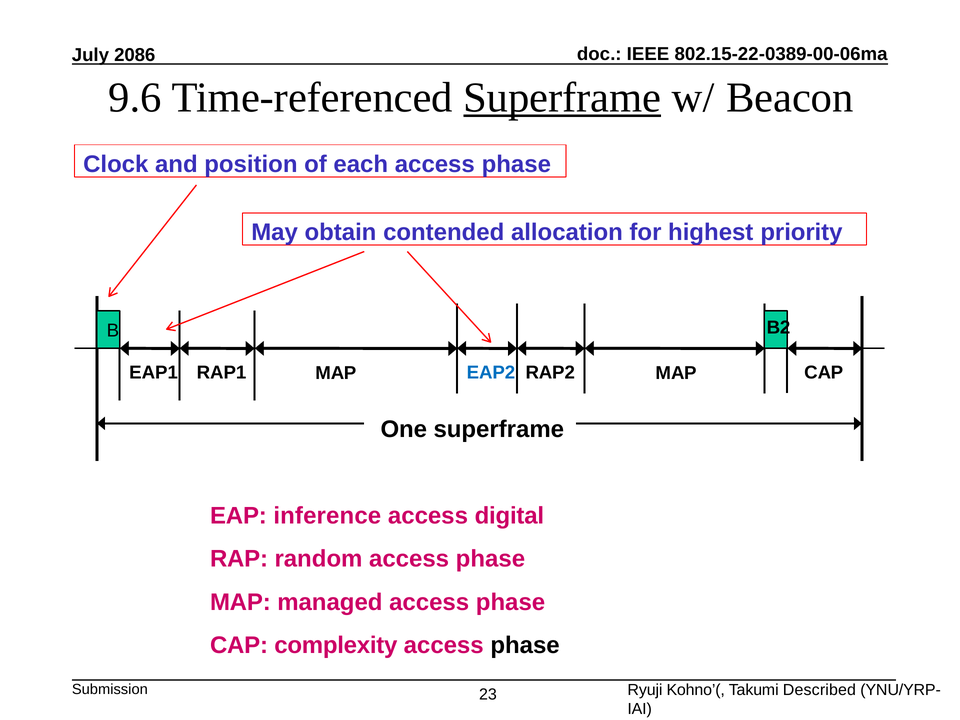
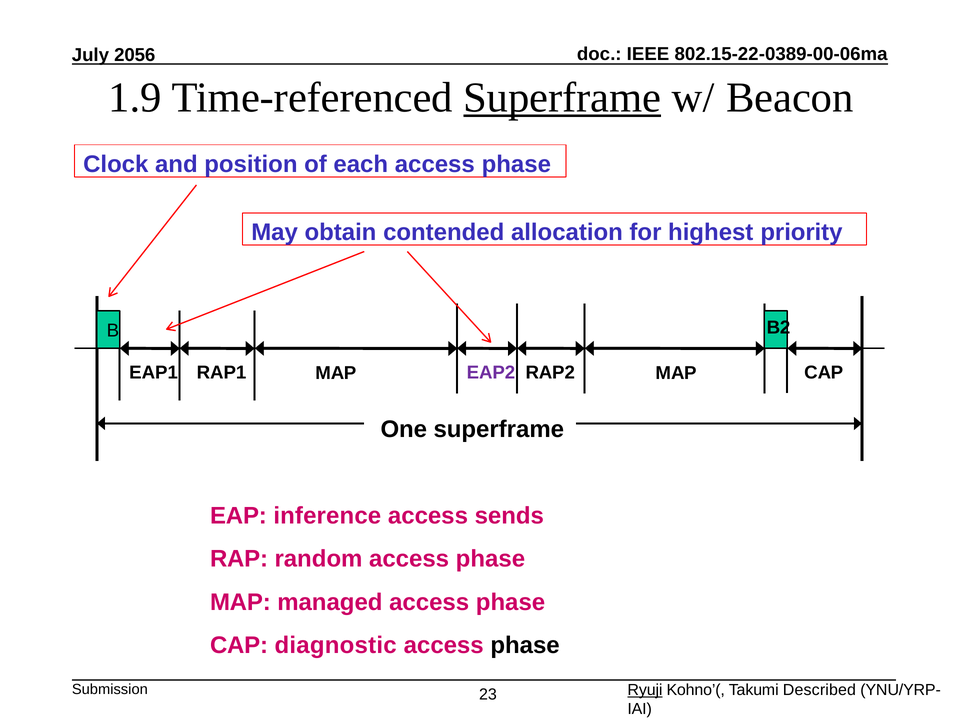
2086: 2086 -> 2056
9.6: 9.6 -> 1.9
EAP2 colour: blue -> purple
digital: digital -> sends
complexity: complexity -> diagnostic
Ryuji underline: none -> present
